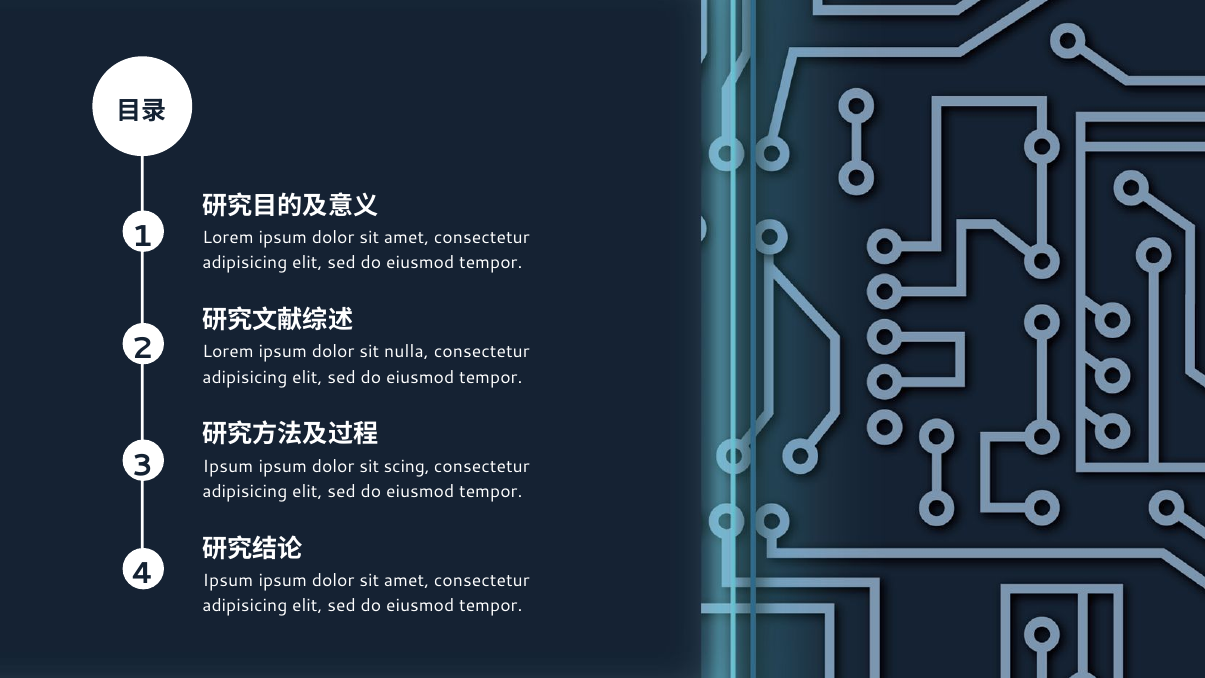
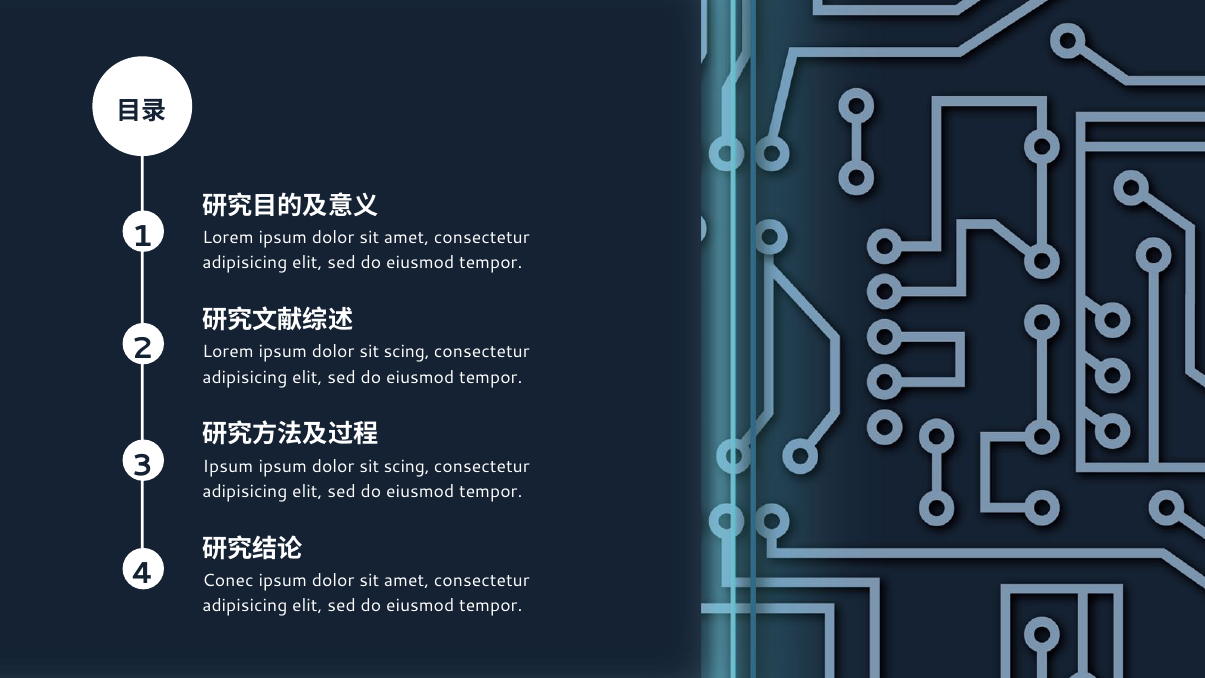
nulla at (406, 352): nulla -> scing
Ipsum at (228, 581): Ipsum -> Conec
